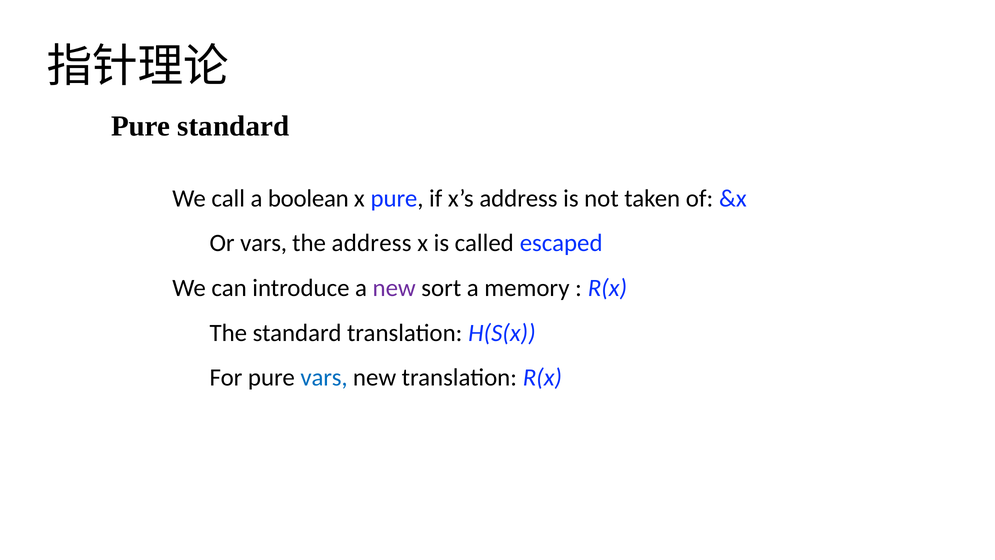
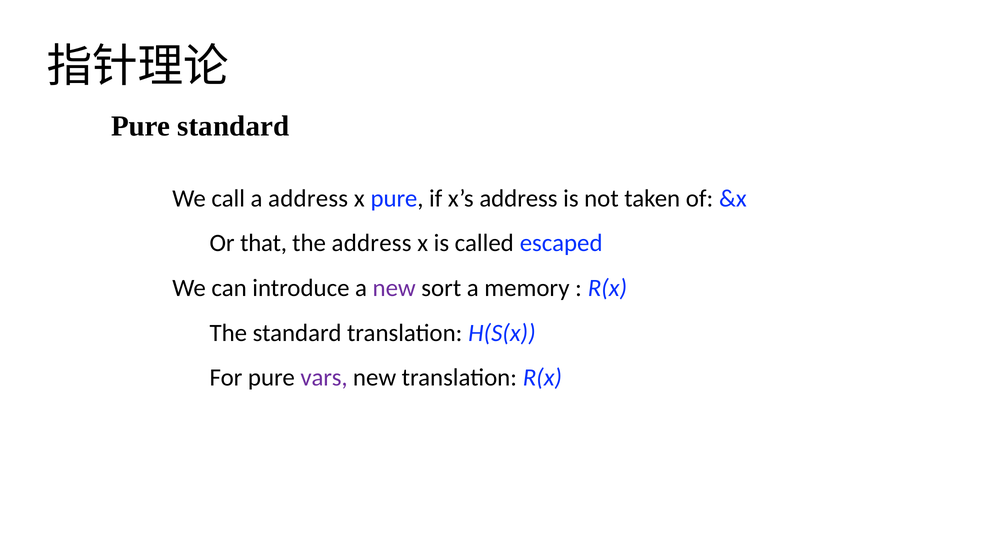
a boolean: boolean -> address
Or vars: vars -> that
vars at (324, 377) colour: blue -> purple
